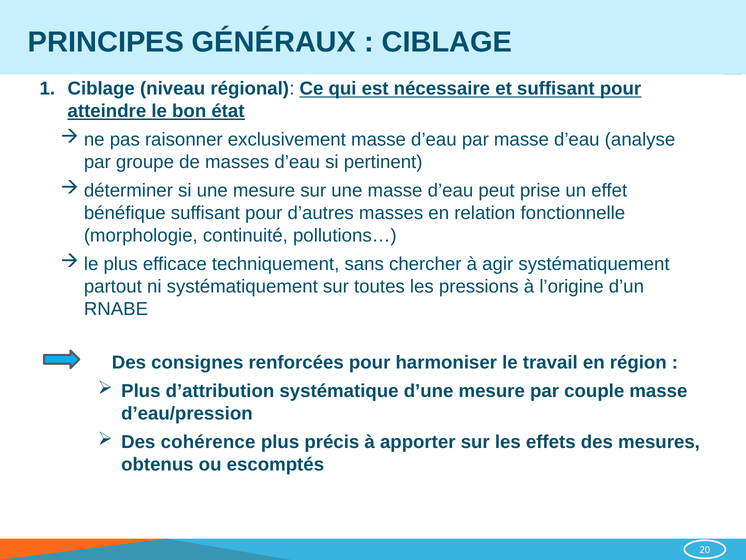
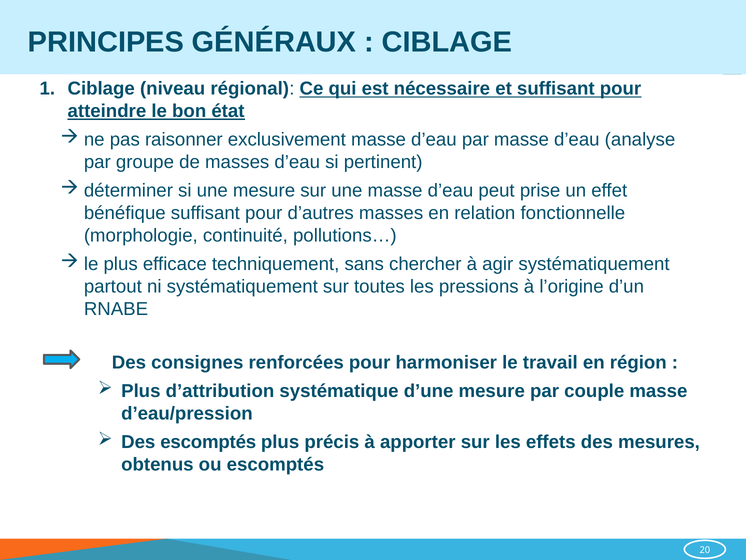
Des cohérence: cohérence -> escomptés
